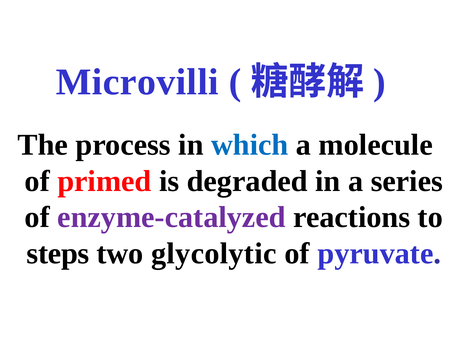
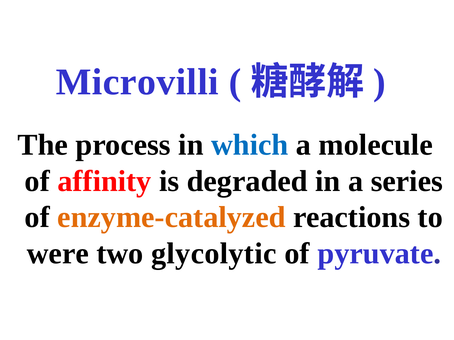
primed: primed -> affinity
enzyme-catalyzed colour: purple -> orange
steps: steps -> were
